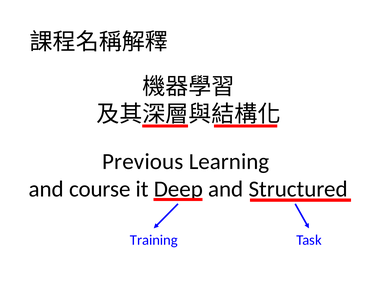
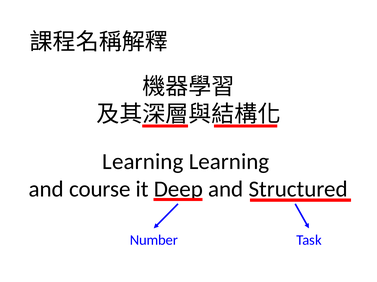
Previous at (143, 162): Previous -> Learning
Training: Training -> Number
